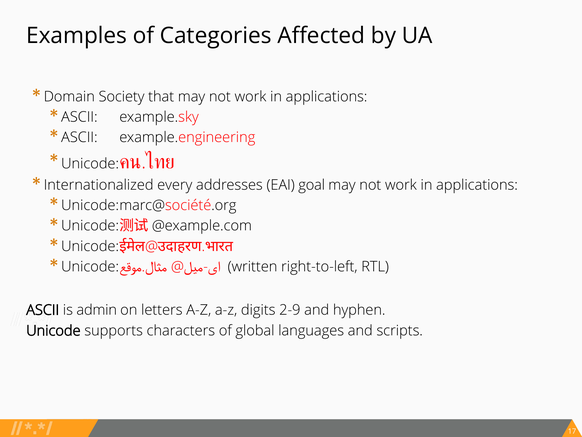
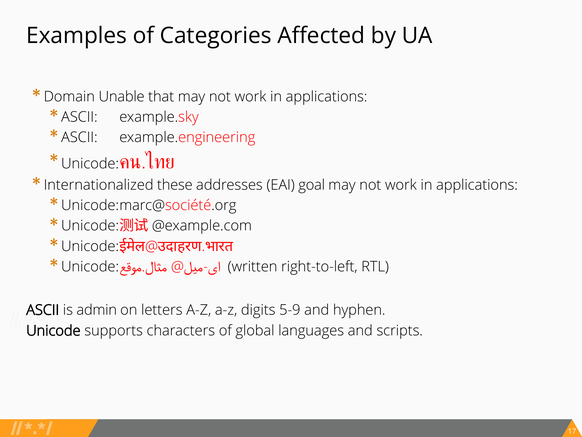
Society: Society -> Unable
every: every -> these
2-9: 2-9 -> 5-9
